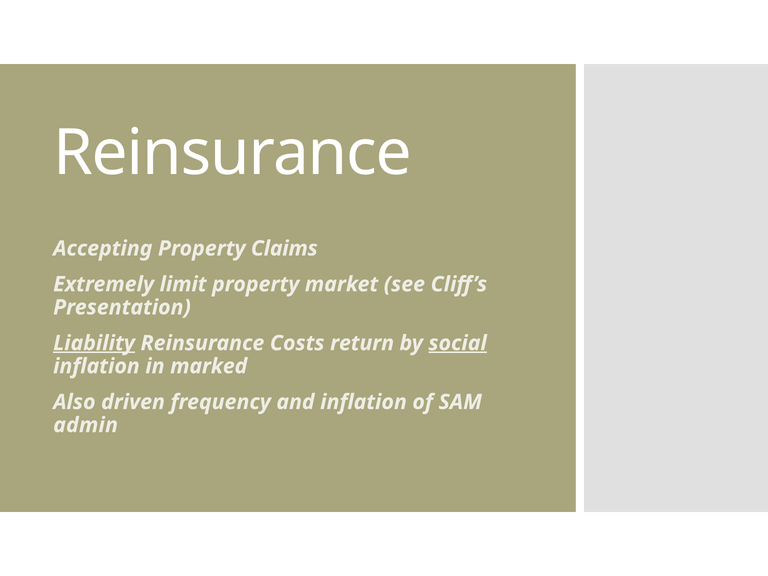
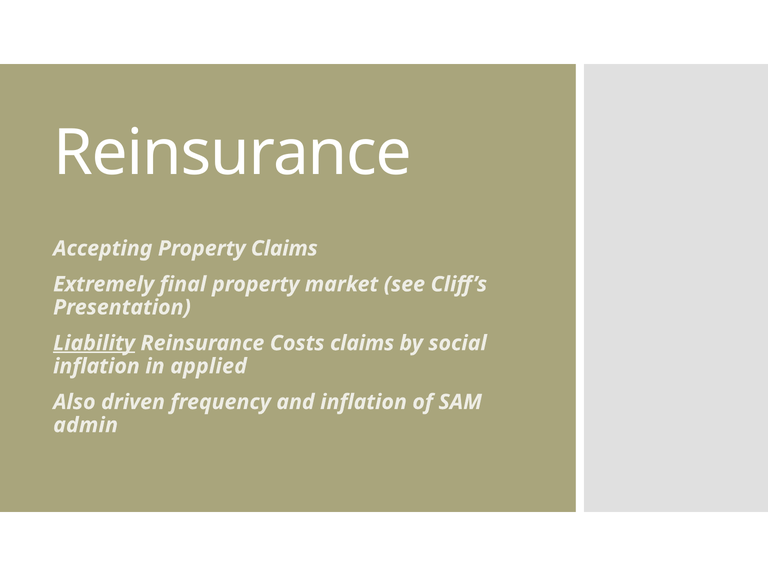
limit: limit -> final
Costs return: return -> claims
social underline: present -> none
marked: marked -> applied
